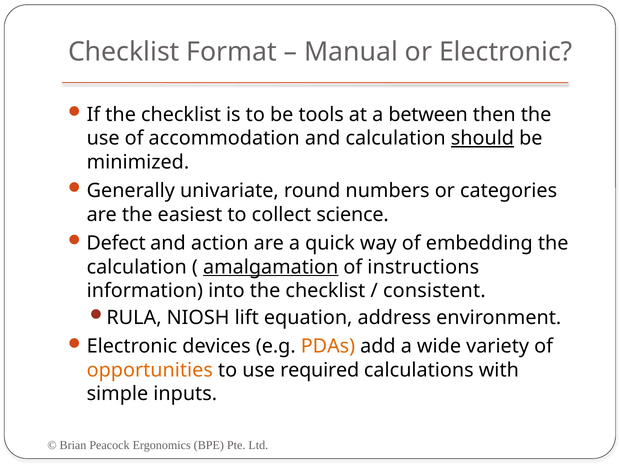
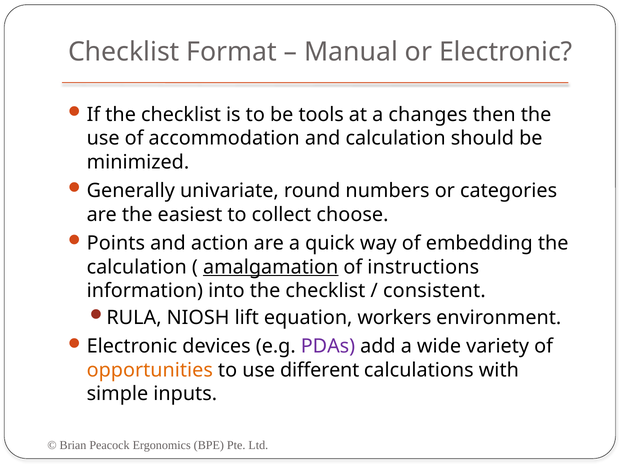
between: between -> changes
should underline: present -> none
science: science -> choose
Defect: Defect -> Points
address: address -> workers
PDAs colour: orange -> purple
required: required -> different
